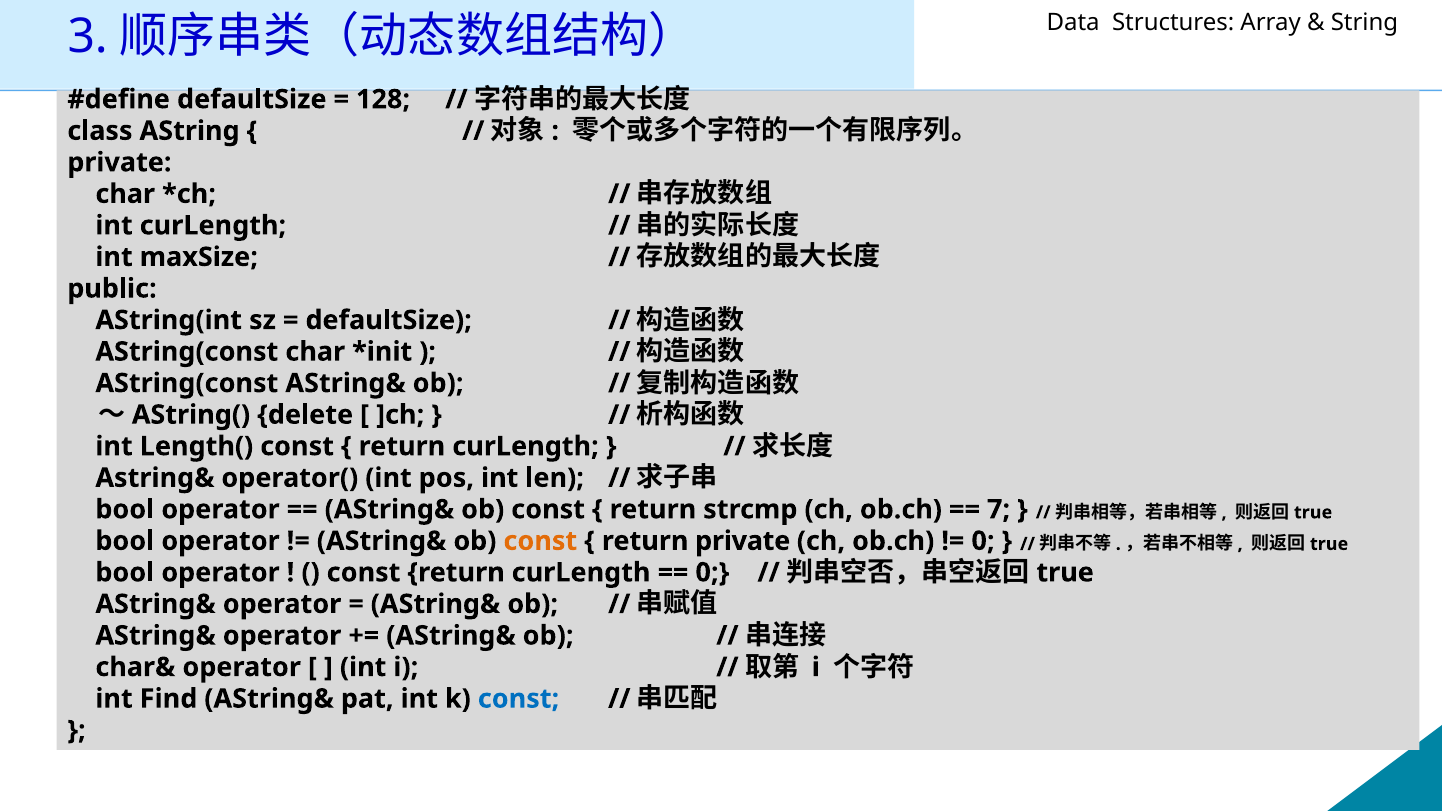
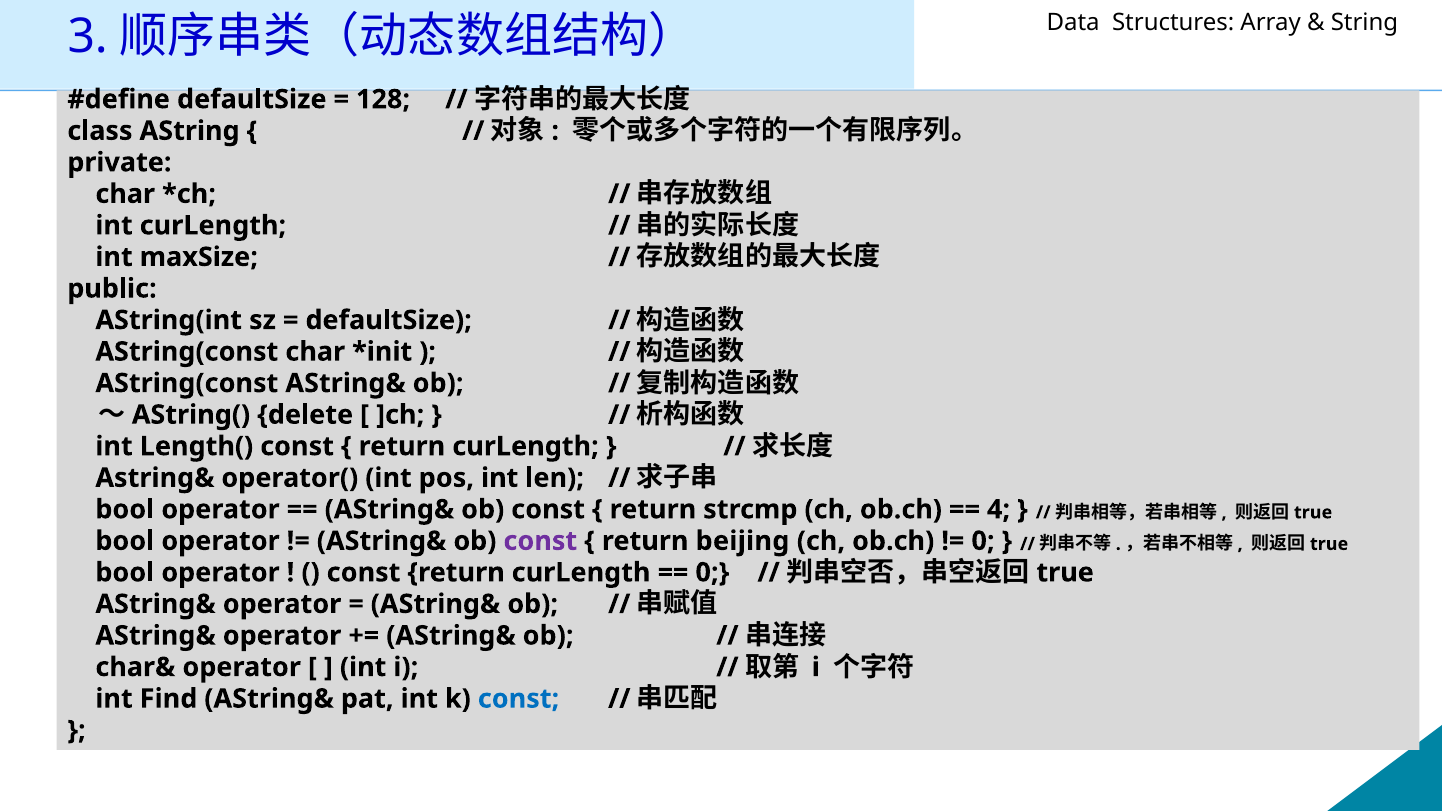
7: 7 -> 4
const at (540, 541) colour: orange -> purple
return private: private -> beijing
